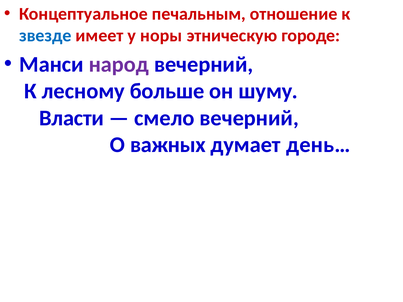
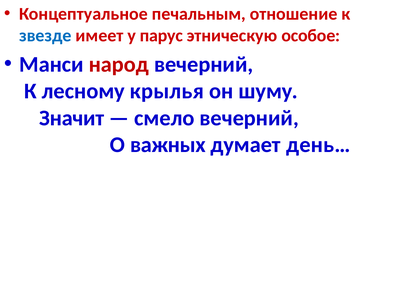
норы: норы -> парус
городе: городе -> особое
народ colour: purple -> red
больше: больше -> крылья
Власти: Власти -> Значит
